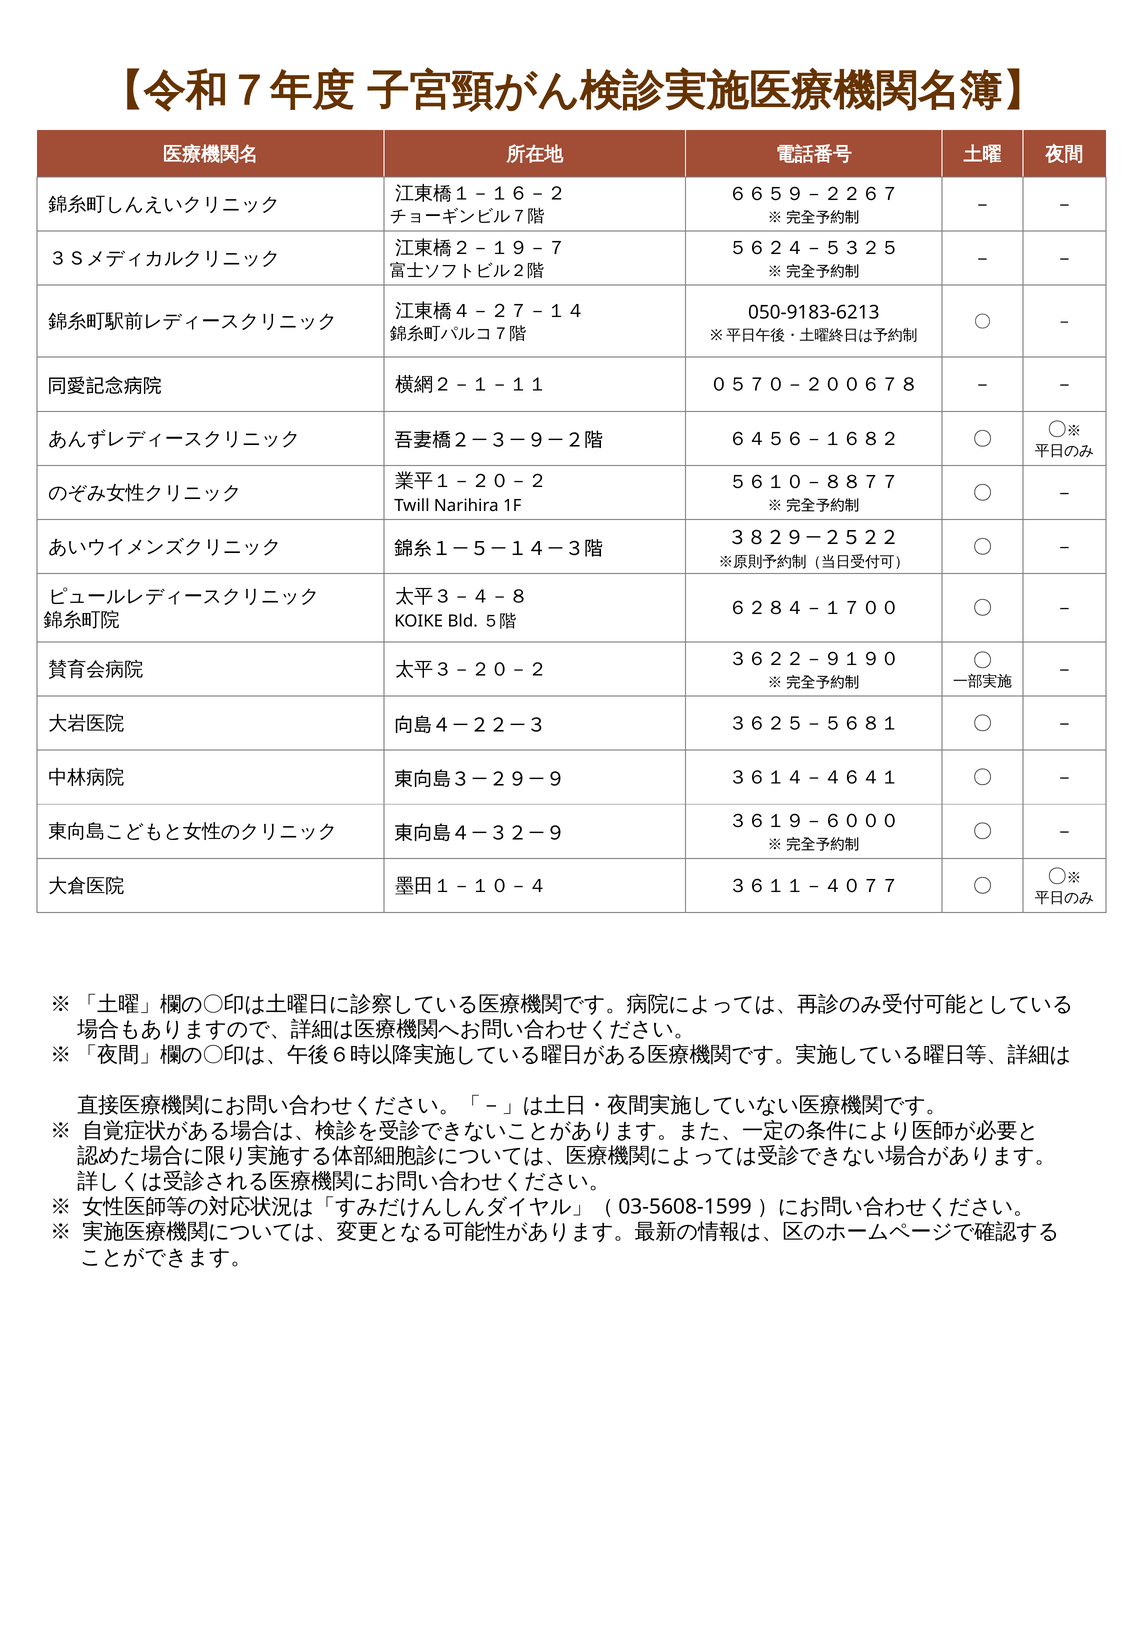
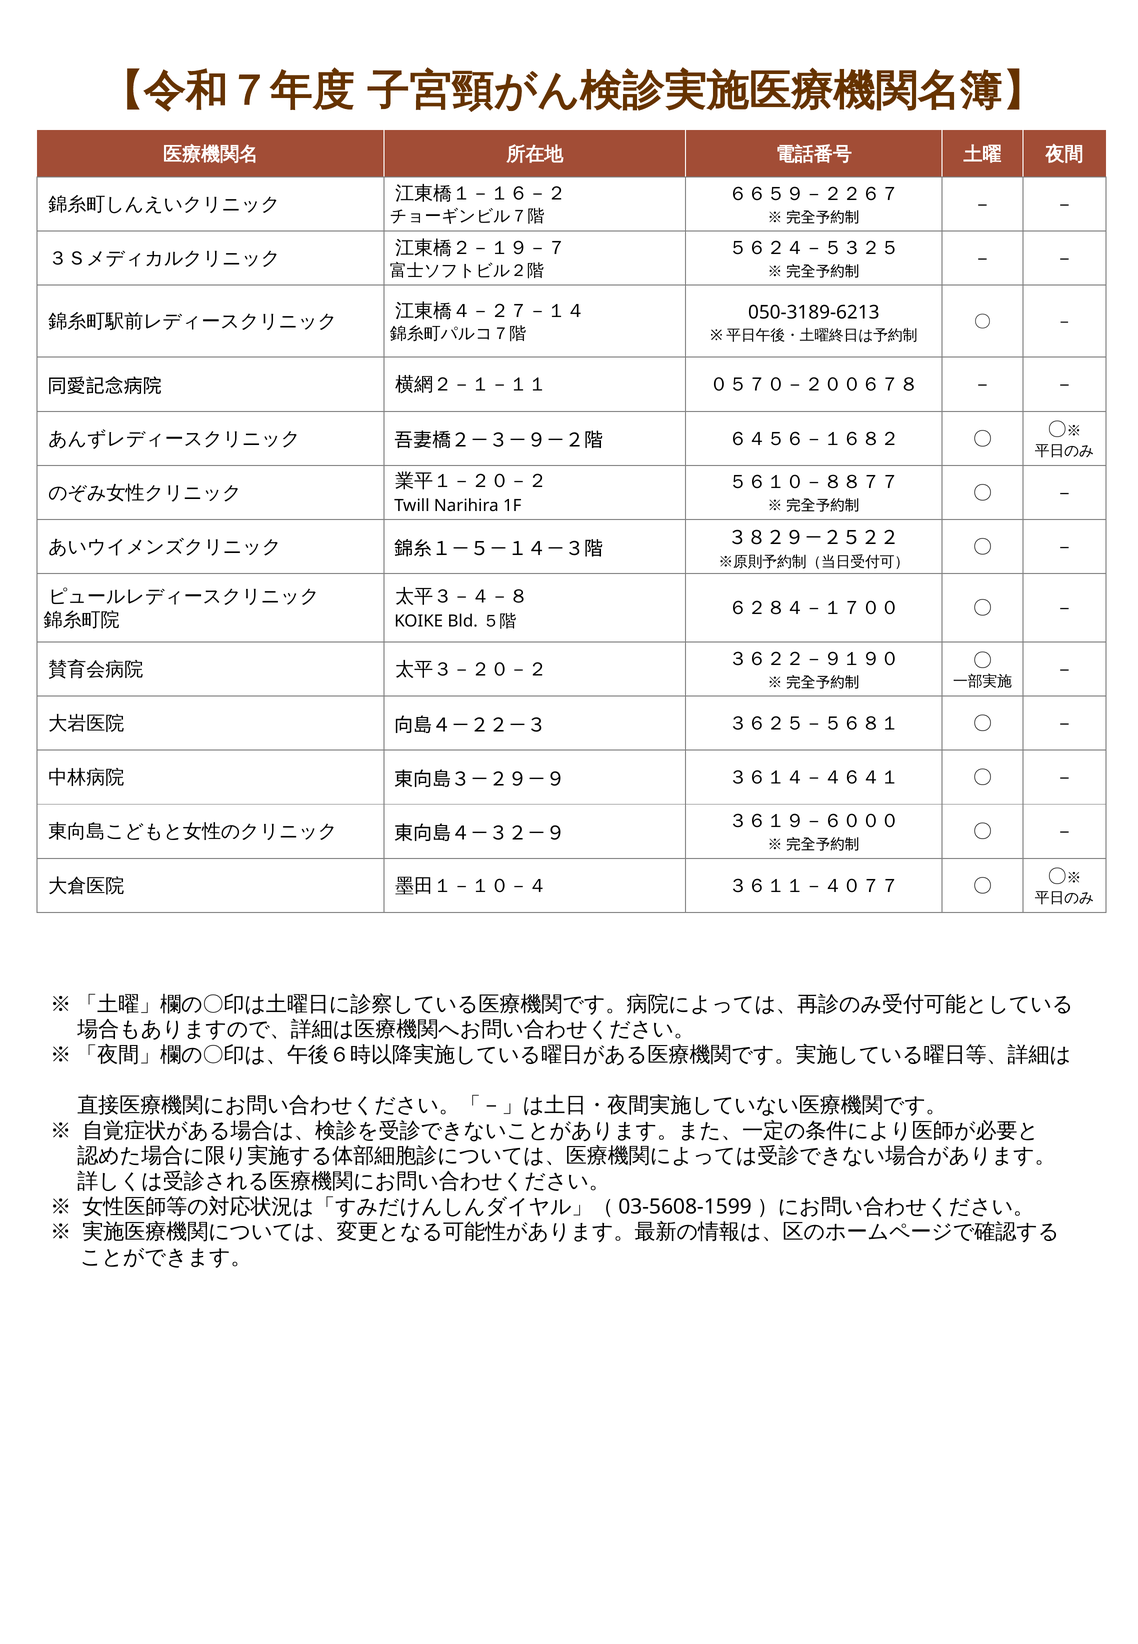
050-9183‐6213: 050-9183‐6213 -> 050-3189‐6213
